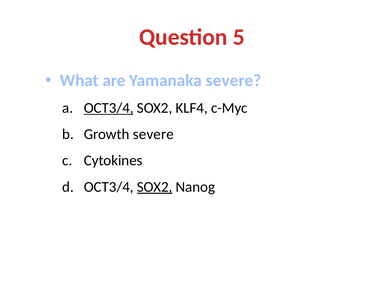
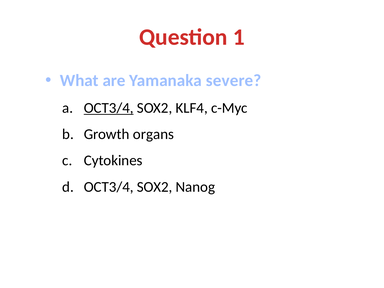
5: 5 -> 1
Growth severe: severe -> organs
SOX2 at (155, 187) underline: present -> none
